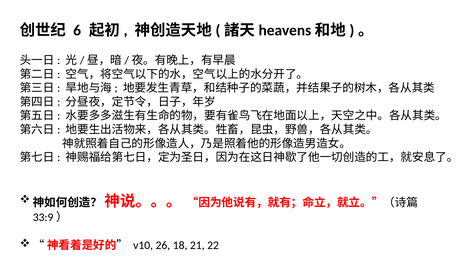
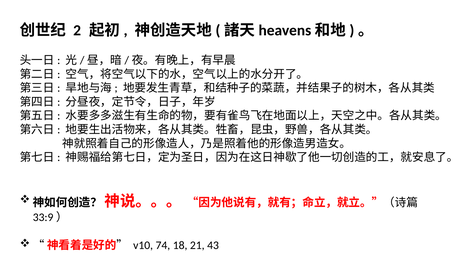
6: 6 -> 2
26: 26 -> 74
22: 22 -> 43
